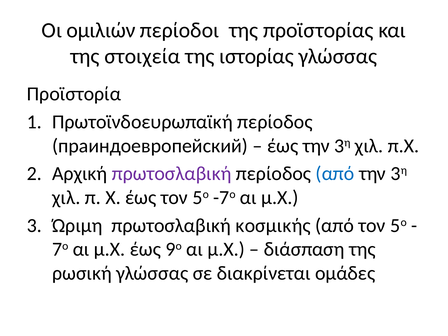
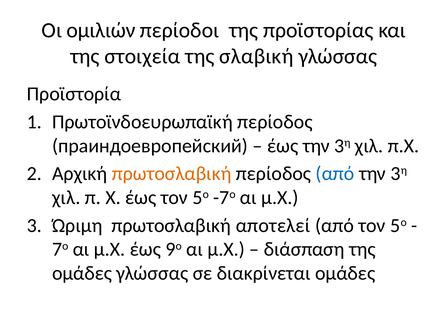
ιστορίας: ιστορίας -> σλαβική
πρωτοσλαβική at (172, 174) colour: purple -> orange
κοσμικής: κοσμικής -> αποτελεί
ρωσική at (82, 273): ρωσική -> ομάδες
